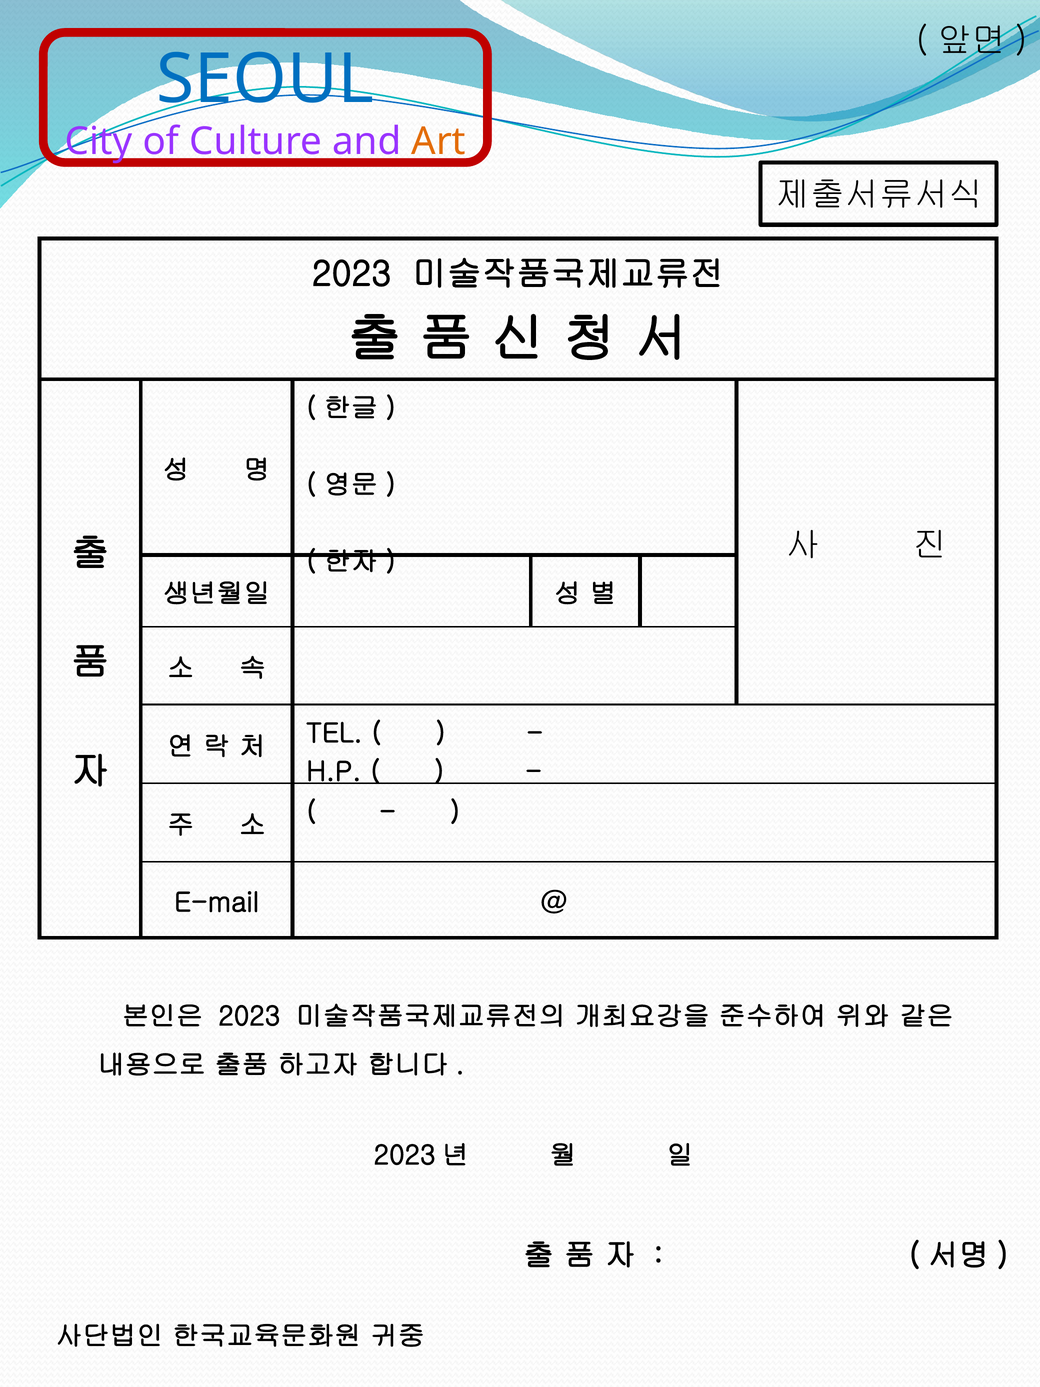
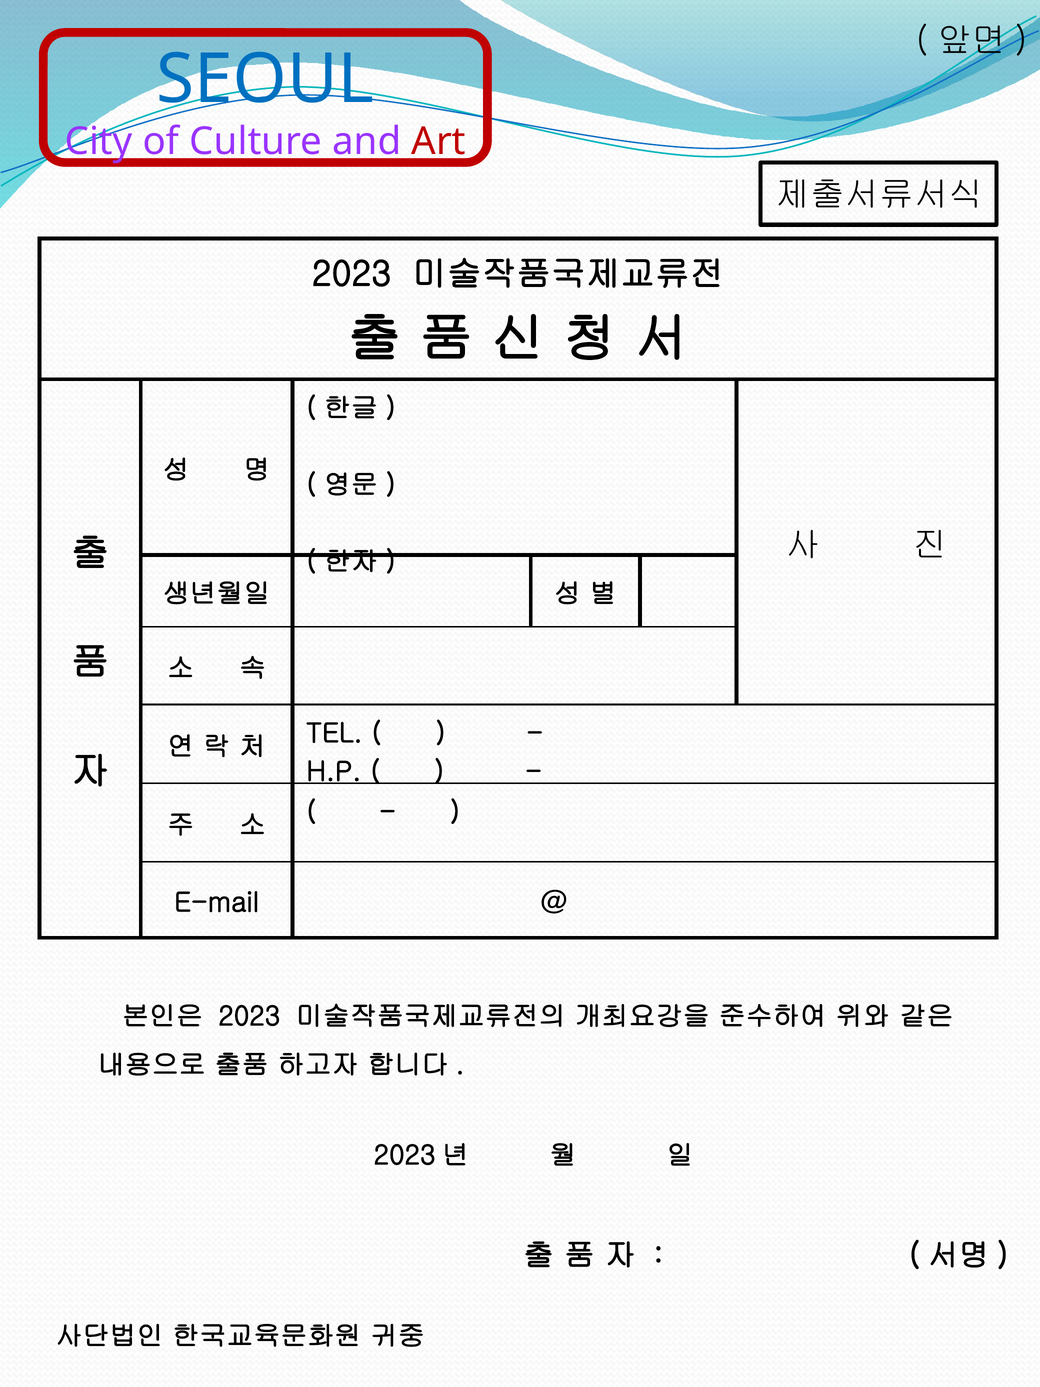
Art colour: orange -> red
